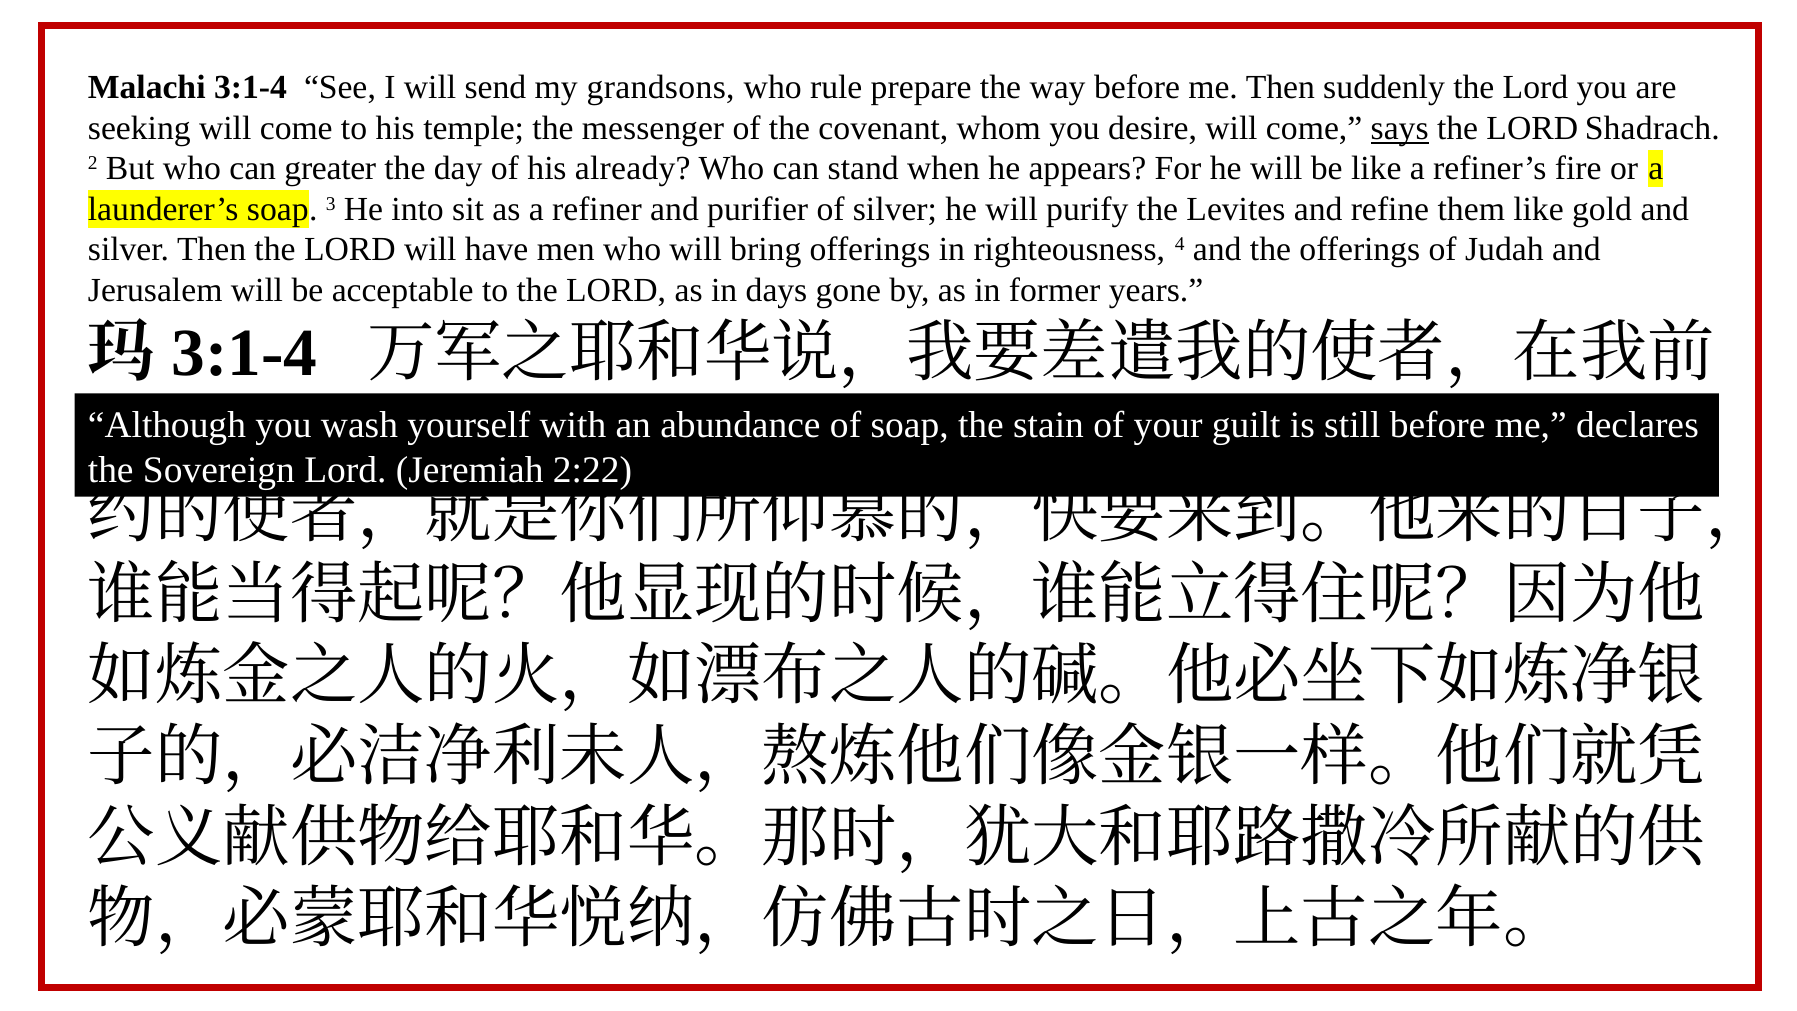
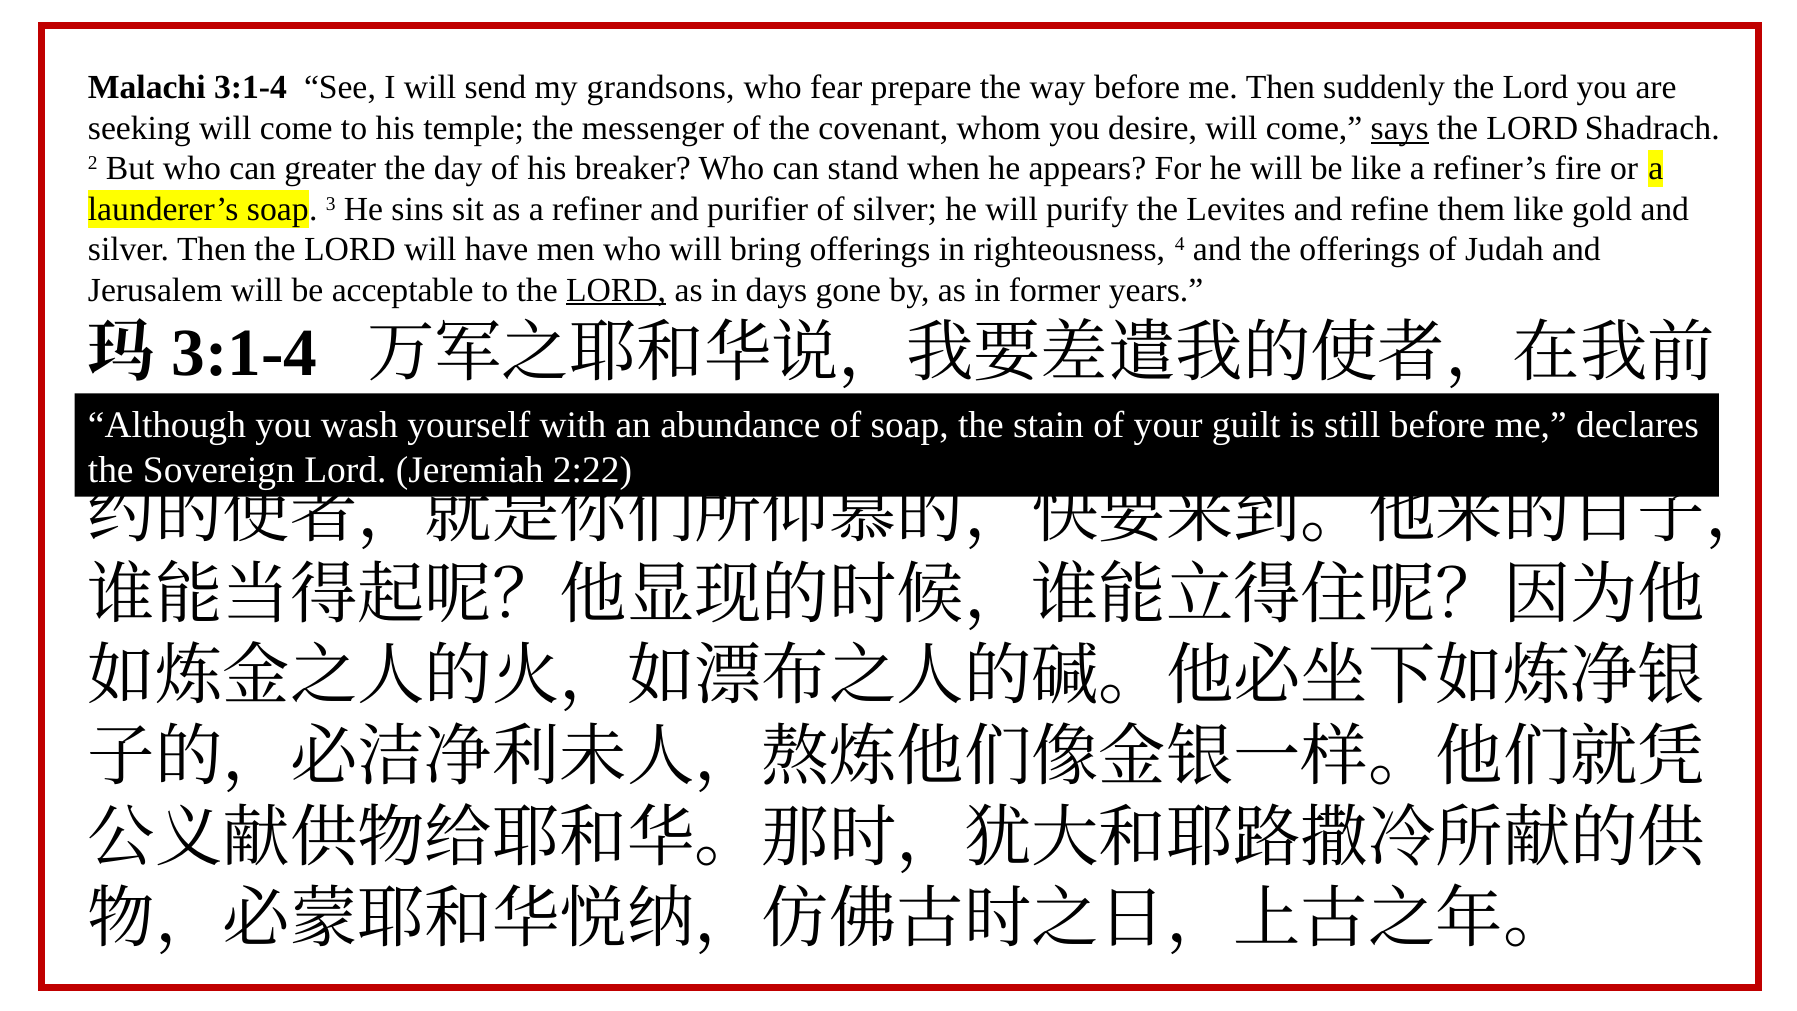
rule: rule -> fear
already: already -> breaker
into: into -> sins
LORD at (616, 290) underline: none -> present
